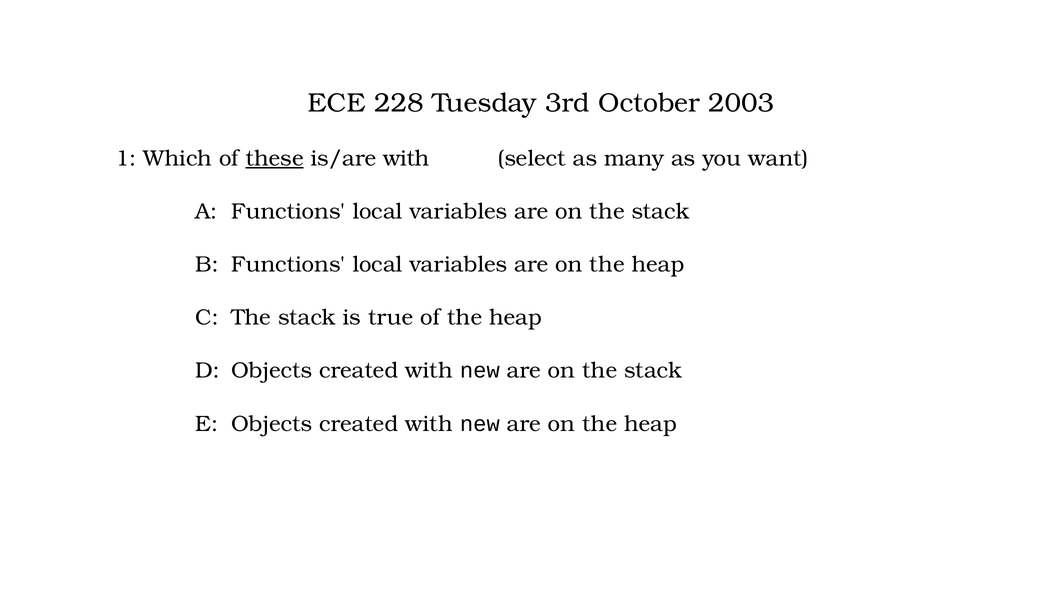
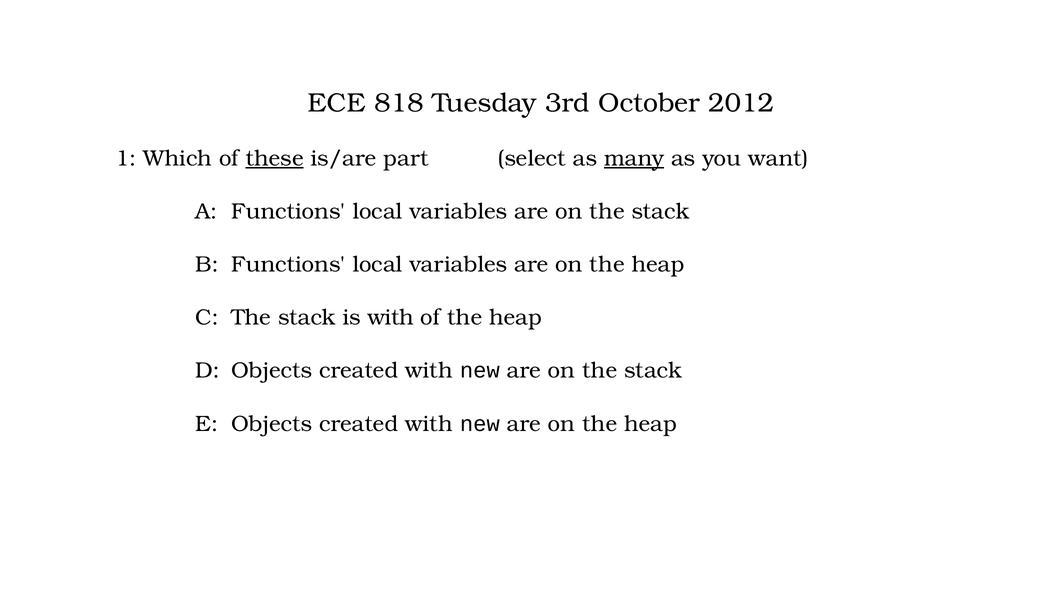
228: 228 -> 818
2003: 2003 -> 2012
is/are with: with -> part
many underline: none -> present
is true: true -> with
